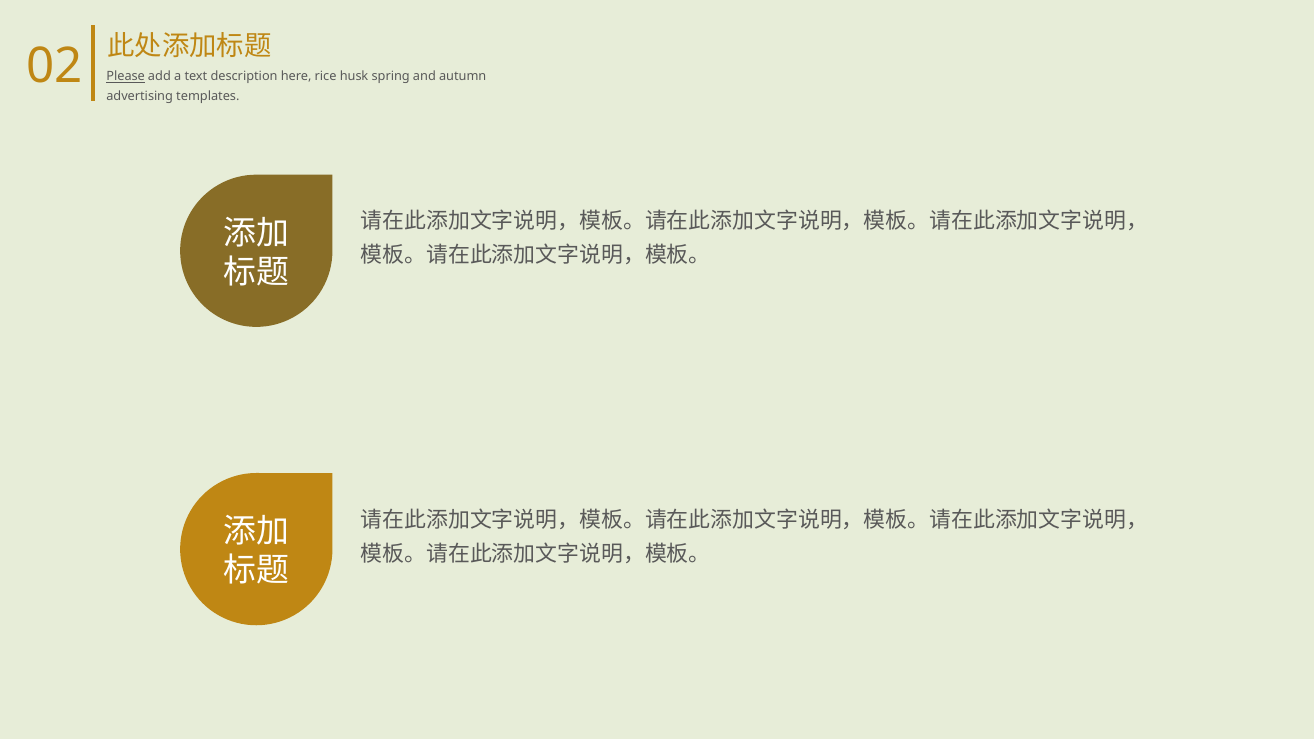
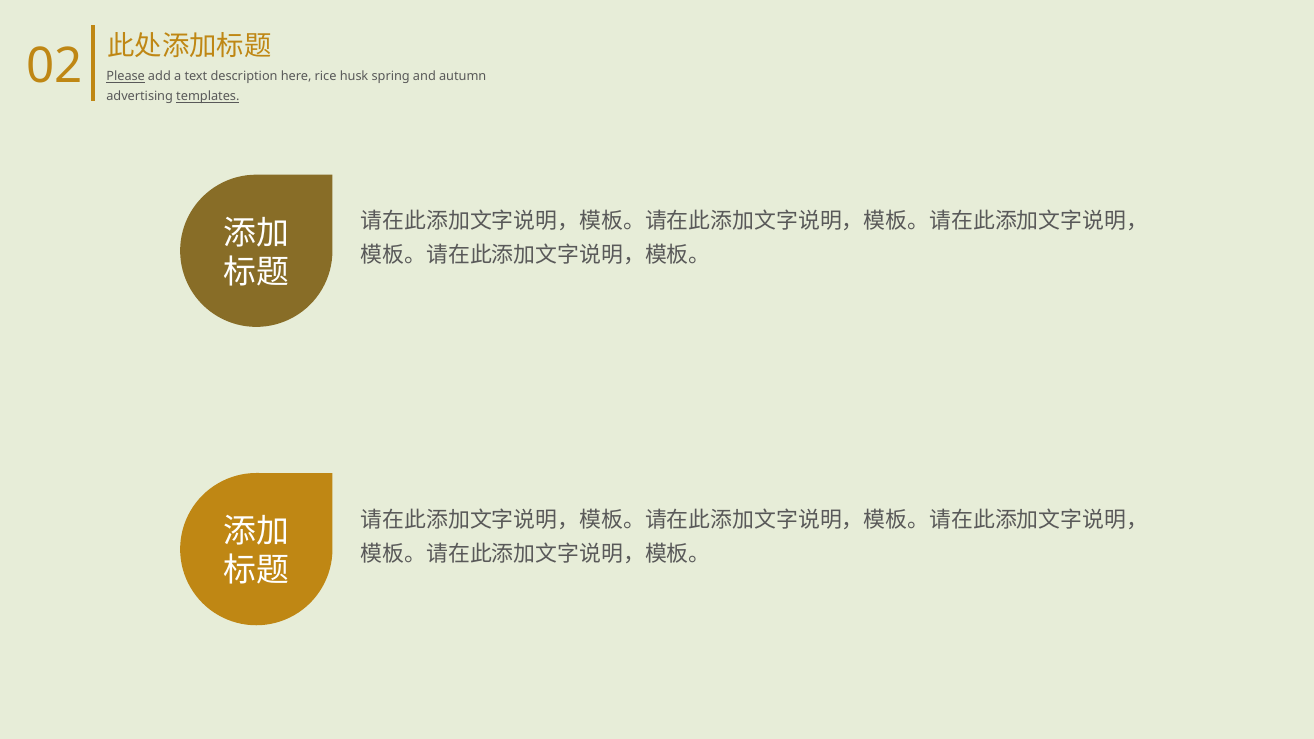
templates underline: none -> present
